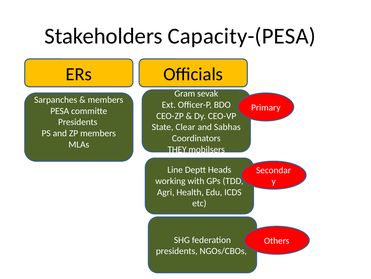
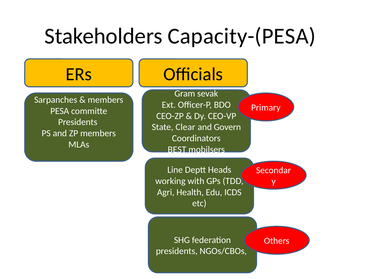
Sabhas: Sabhas -> Govern
THEY: THEY -> BEST
